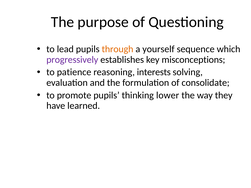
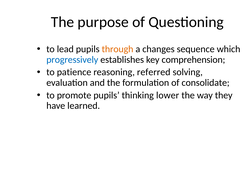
yourself: yourself -> changes
progressively colour: purple -> blue
misconceptions: misconceptions -> comprehension
interests: interests -> referred
